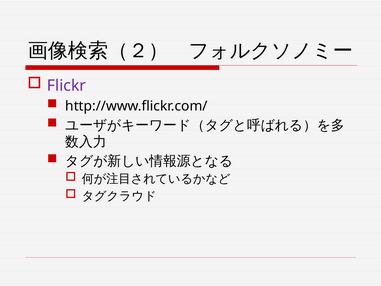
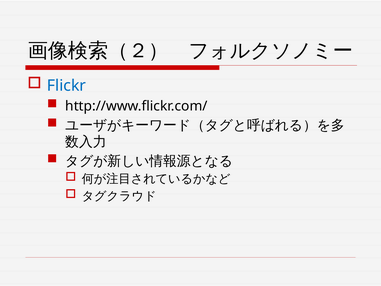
Flickr colour: purple -> blue
